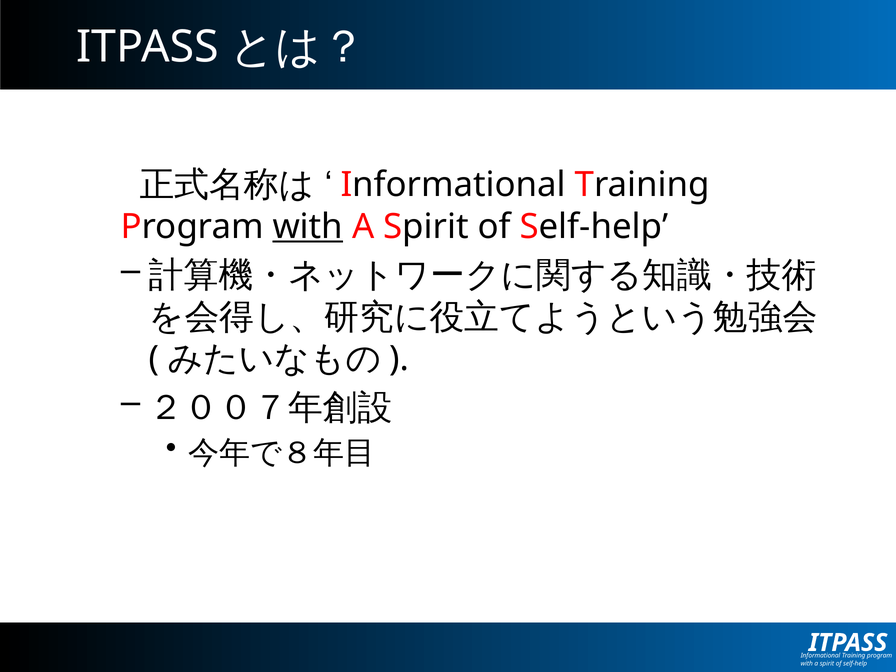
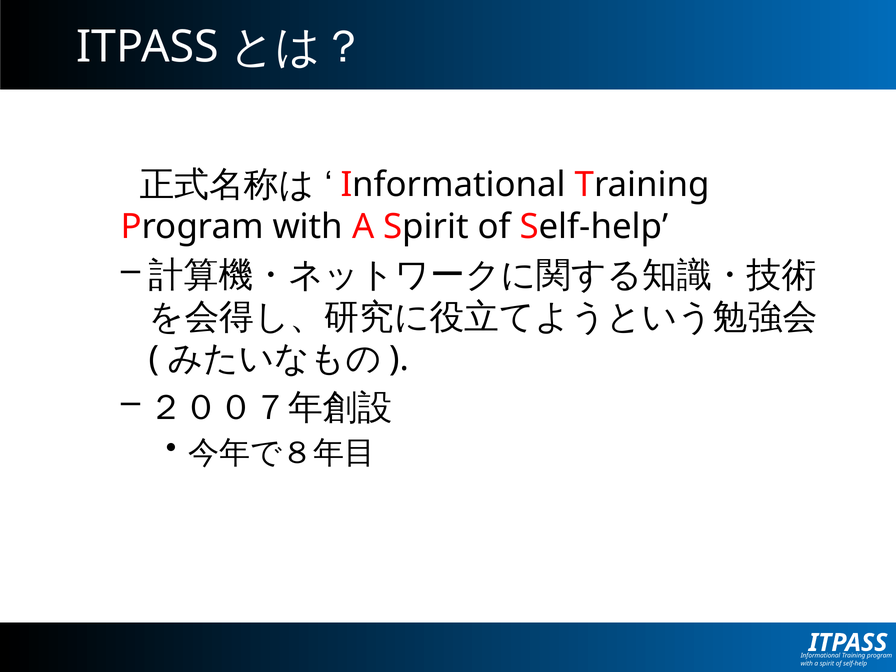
with at (308, 227) underline: present -> none
